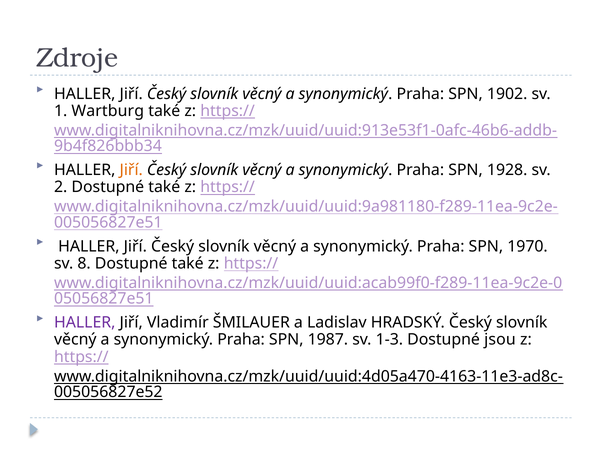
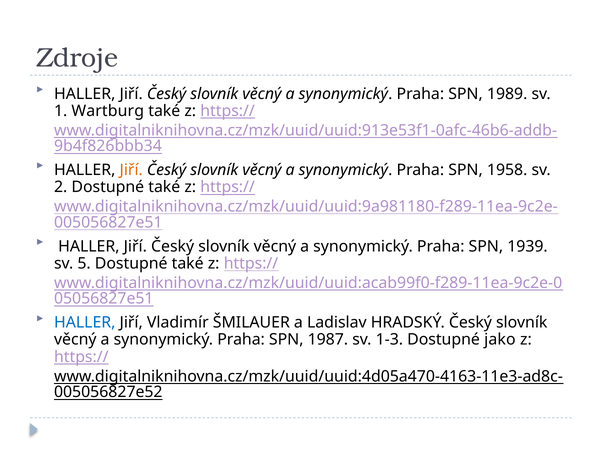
1902: 1902 -> 1989
1928: 1928 -> 1958
1970: 1970 -> 1939
8: 8 -> 5
HALLER at (85, 323) colour: purple -> blue
jsou: jsou -> jako
